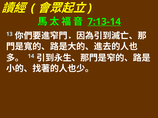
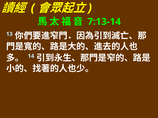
7:13-14 underline: present -> none
